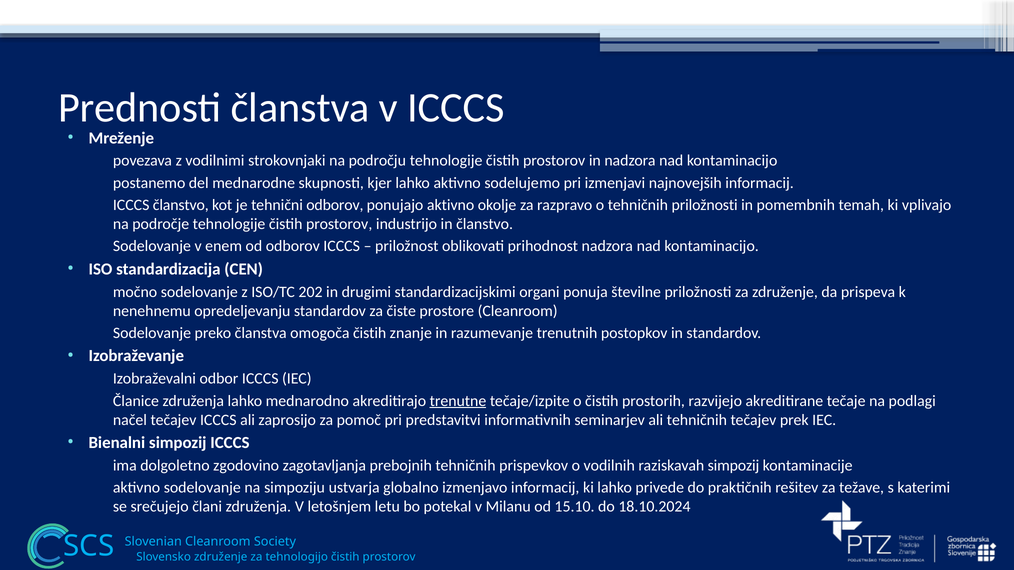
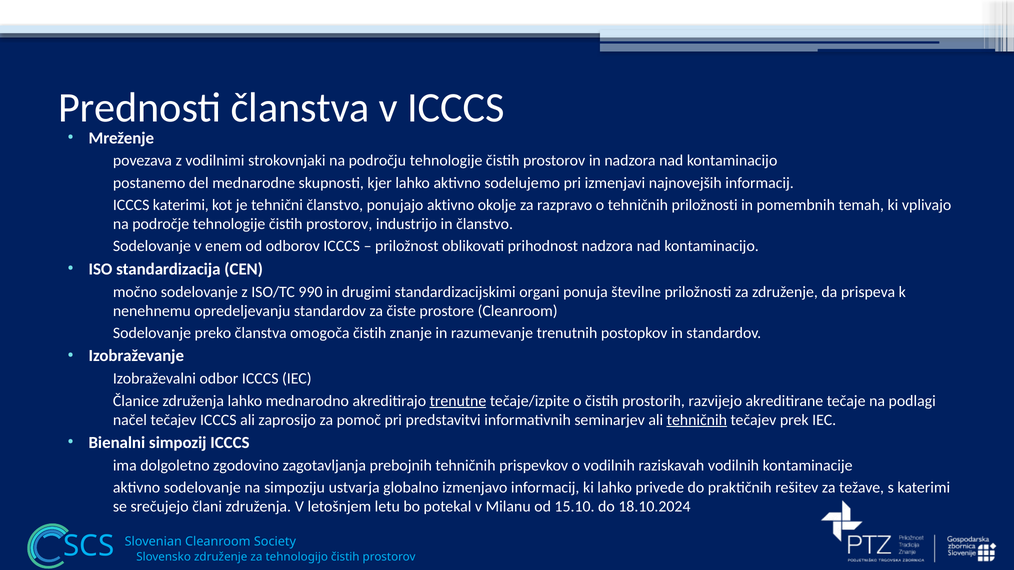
članstvo at (181, 205): članstvo -> katerimi
tehnični odborov: odborov -> članstvo
202: 202 -> 990
tehničnih at (697, 420) underline: none -> present
raziskavah simpozij: simpozij -> vodilnih
